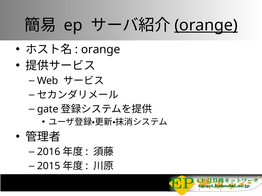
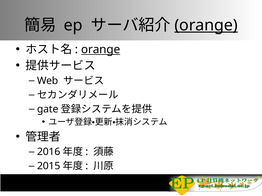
orange at (101, 50) underline: none -> present
